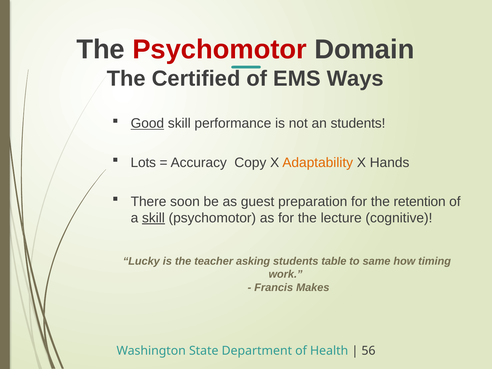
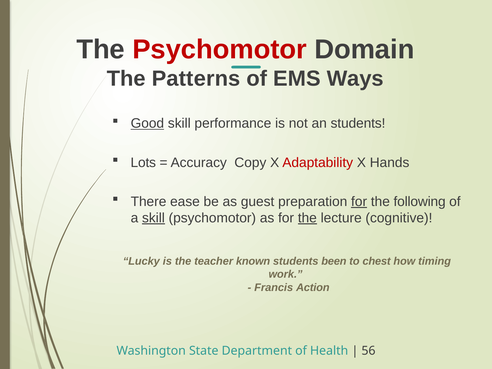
Certified: Certified -> Patterns
Adaptability colour: orange -> red
soon: soon -> ease
for at (359, 202) underline: none -> present
retention: retention -> following
the at (307, 218) underline: none -> present
asking: asking -> known
table: table -> been
same: same -> chest
Makes: Makes -> Action
